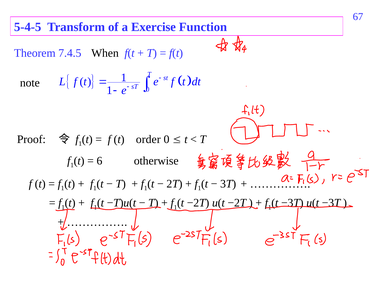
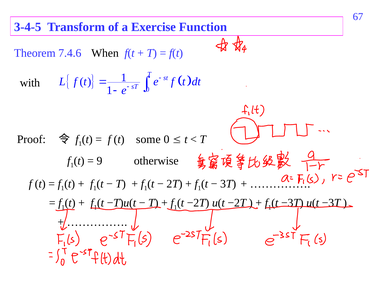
5-4-5: 5-4-5 -> 3-4-5
7.4.5: 7.4.5 -> 7.4.6
note: note -> with
order: order -> some
6: 6 -> 9
